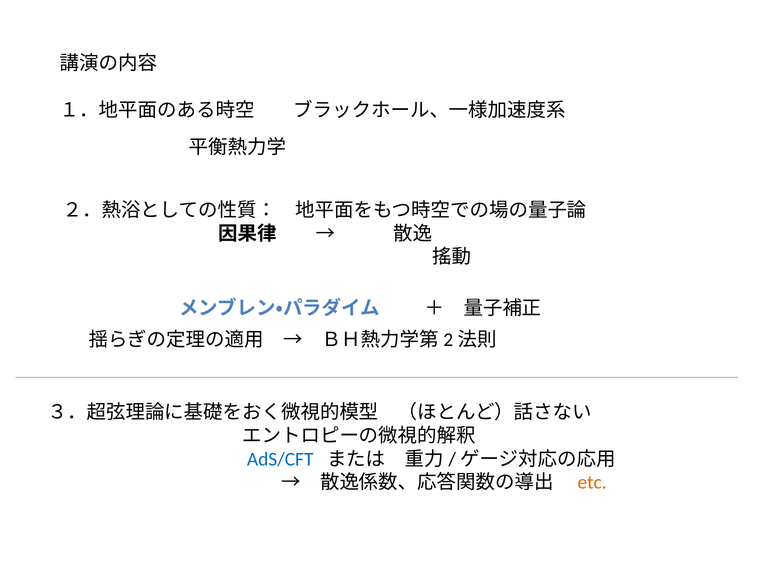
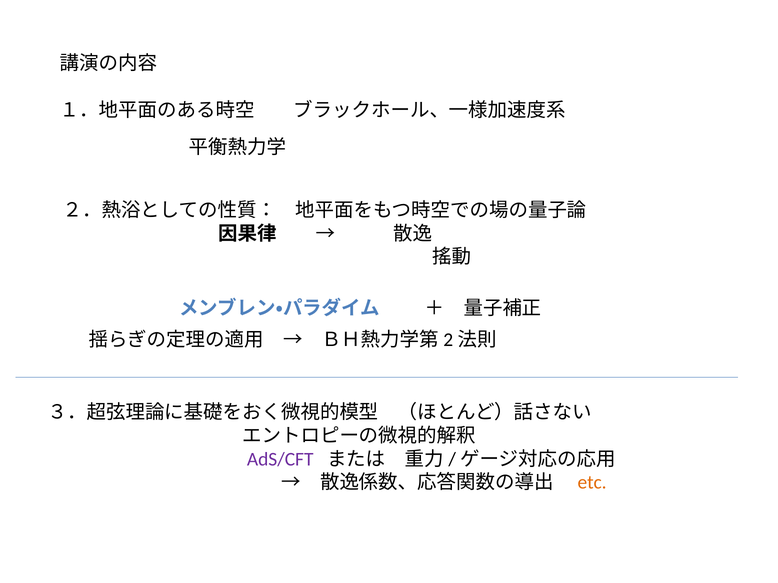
AdS/CFT colour: blue -> purple
